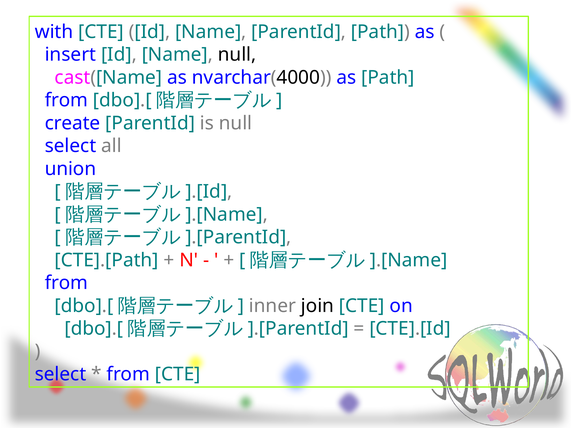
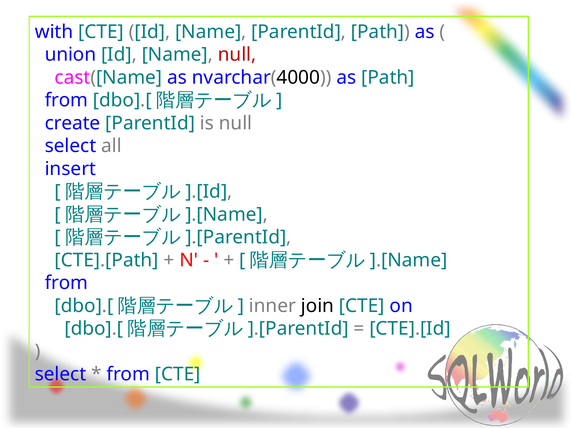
insert: insert -> union
null at (237, 55) colour: black -> red
union: union -> insert
